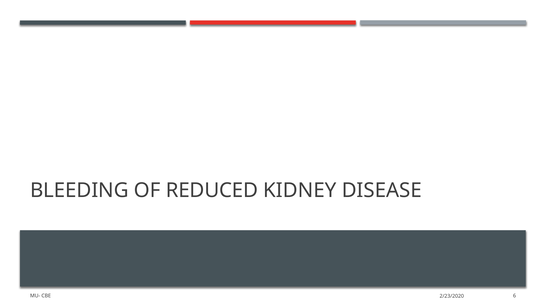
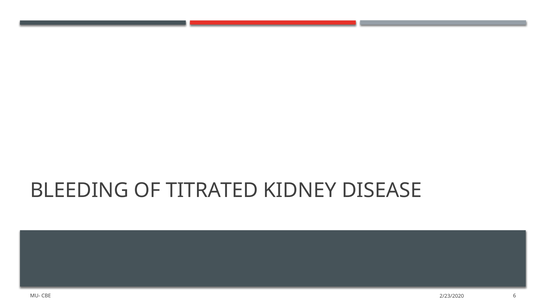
REDUCED: REDUCED -> TITRATED
